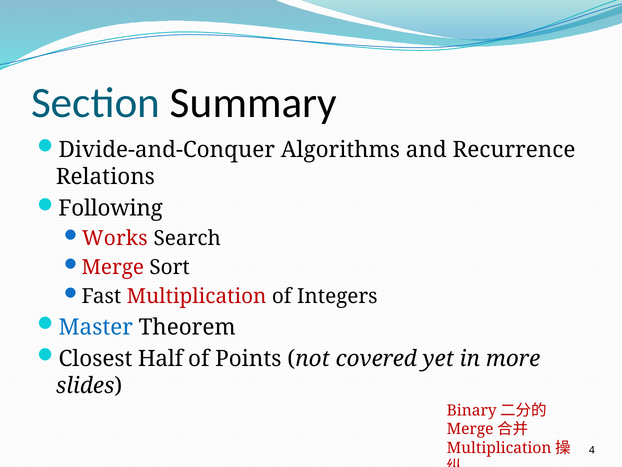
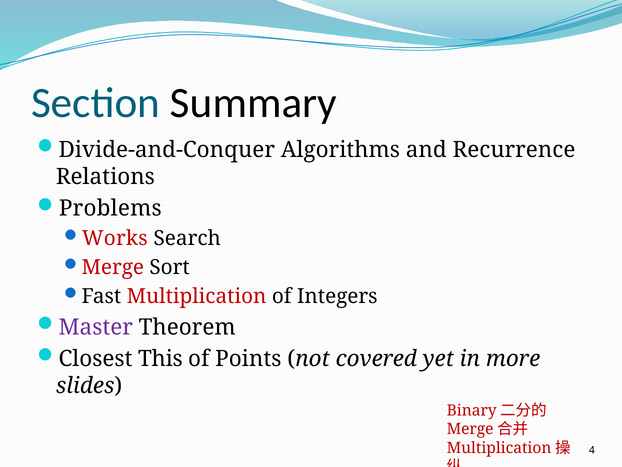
Following: Following -> Problems
Master colour: blue -> purple
Half: Half -> This
